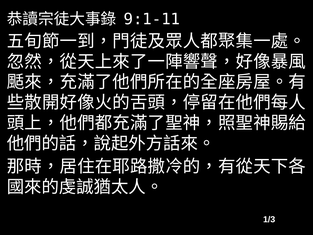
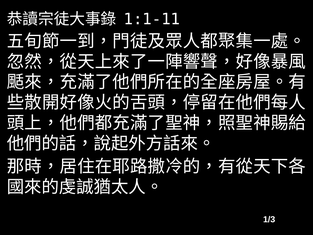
9:1-11: 9:1-11 -> 1:1-11
